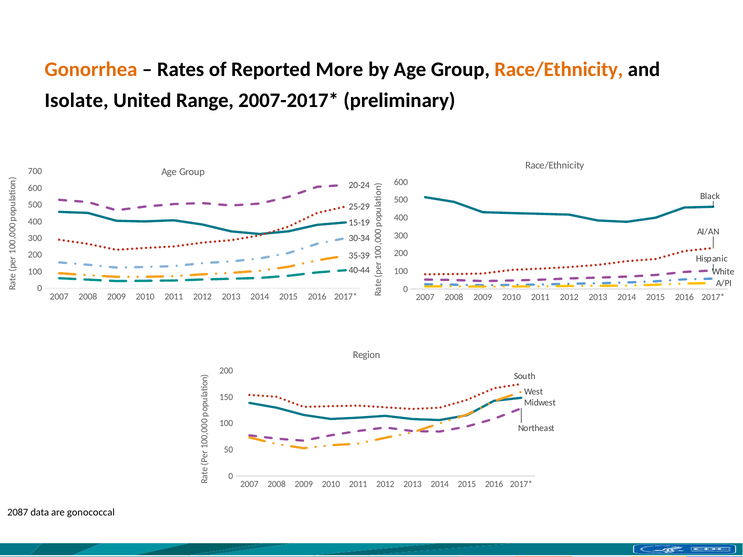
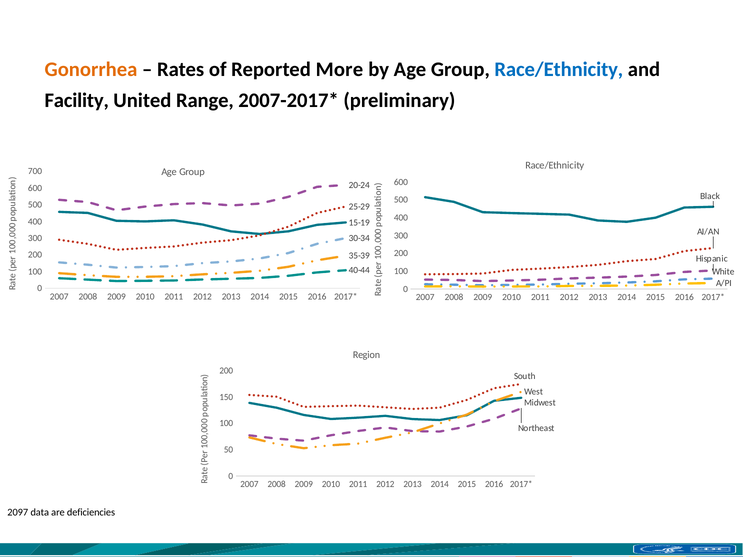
Race/Ethnicity at (559, 70) colour: orange -> blue
Isolate: Isolate -> Facility
2087: 2087 -> 2097
gonococcal: gonococcal -> deficiencies
